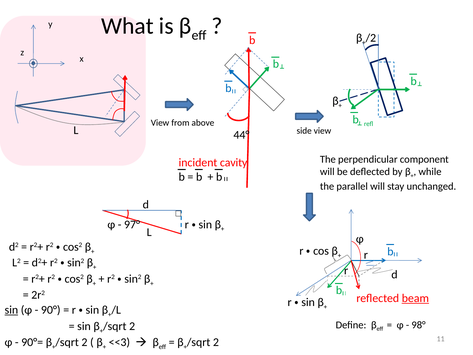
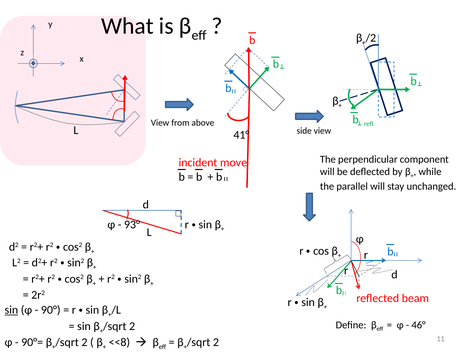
44°: 44° -> 41°
cavity: cavity -> move
97°: 97° -> 93°
beam underline: present -> none
98°: 98° -> 46°
<<3: <<3 -> <<8
